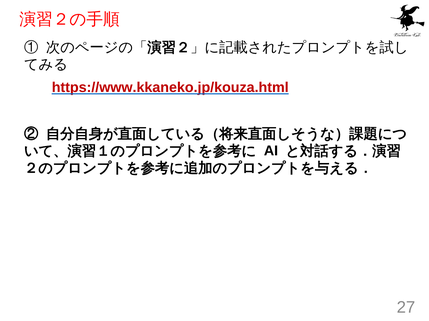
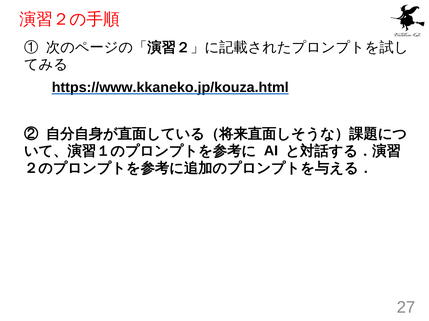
https://www.kkaneko.jp/kouza.html colour: red -> black
